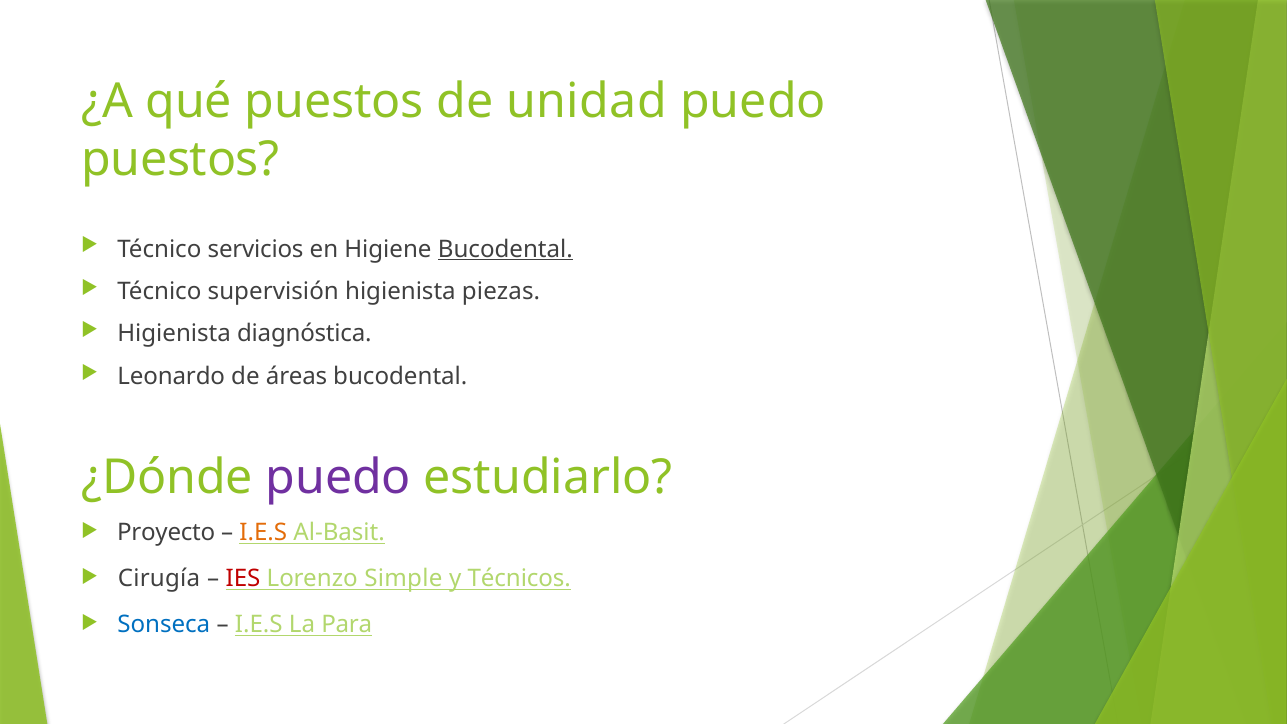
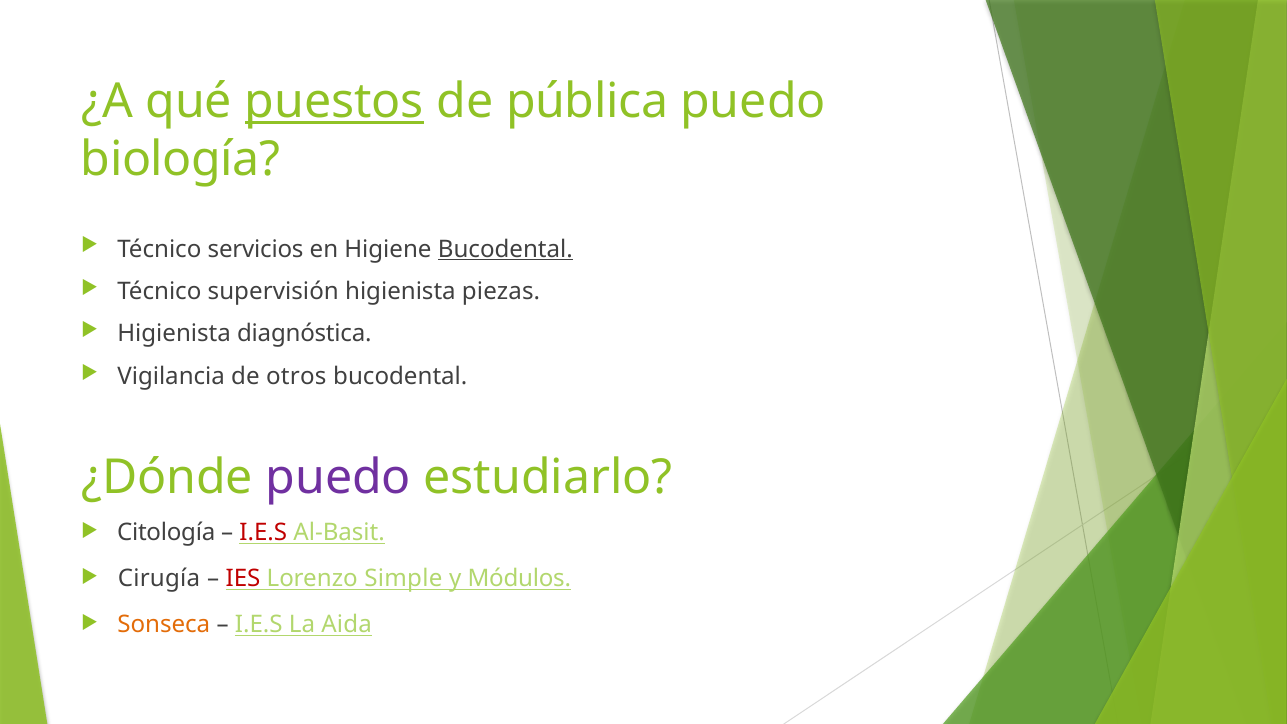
puestos at (334, 101) underline: none -> present
unidad: unidad -> pública
puestos at (180, 159): puestos -> biología
Leonardo: Leonardo -> Vigilancia
áreas: áreas -> otros
Proyecto: Proyecto -> Citología
I.E.S at (263, 532) colour: orange -> red
Técnicos: Técnicos -> Módulos
Sonseca colour: blue -> orange
Para: Para -> Aida
